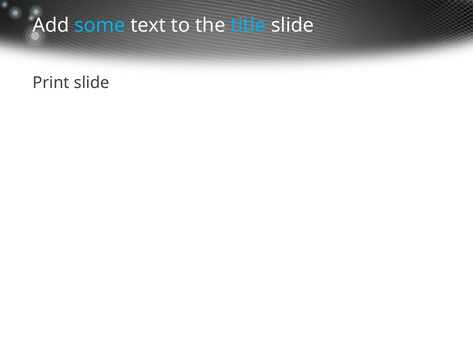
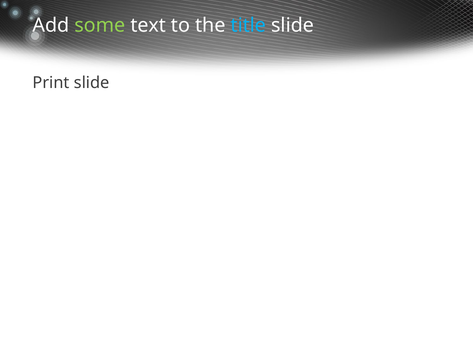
some colour: light blue -> light green
